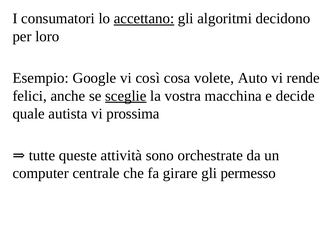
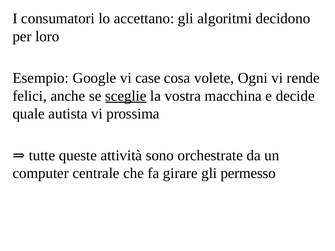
accettano underline: present -> none
così: così -> case
Auto: Auto -> Ogni
